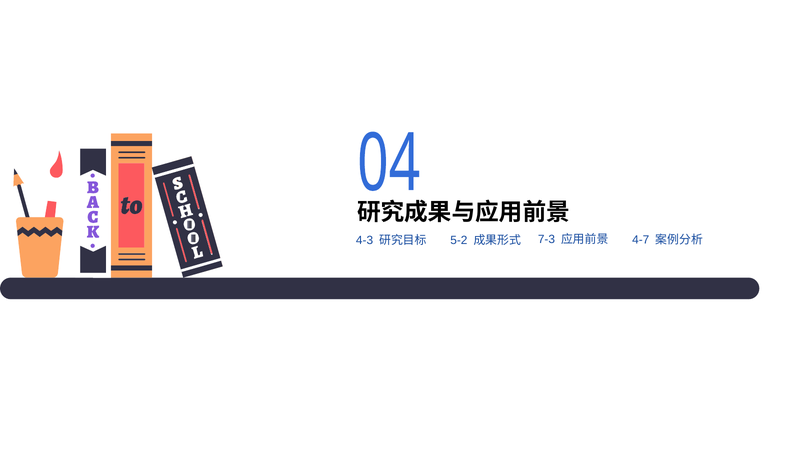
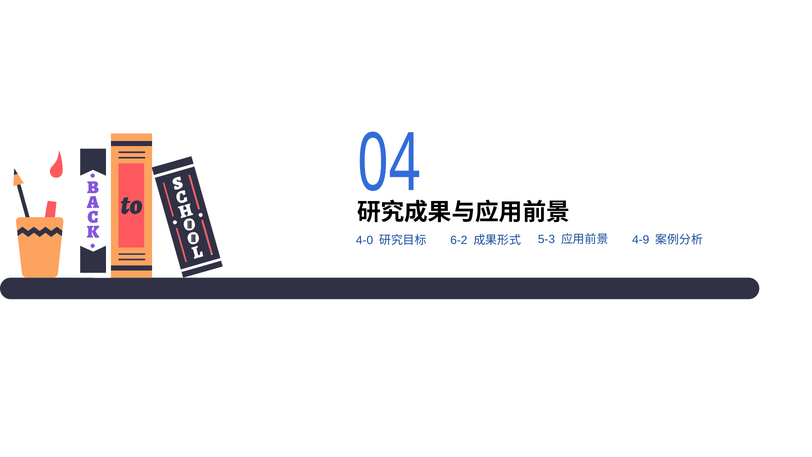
4-3: 4-3 -> 4-0
5-2: 5-2 -> 6-2
7-3: 7-3 -> 5-3
4-7: 4-7 -> 4-9
